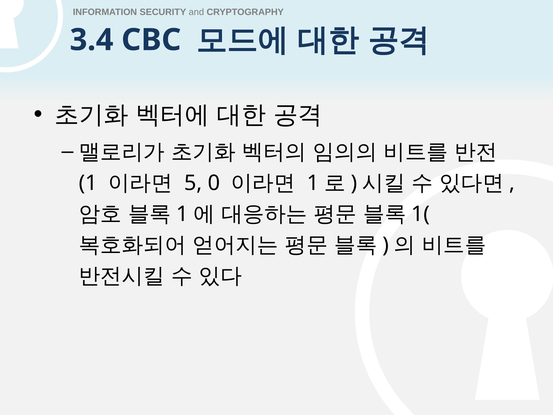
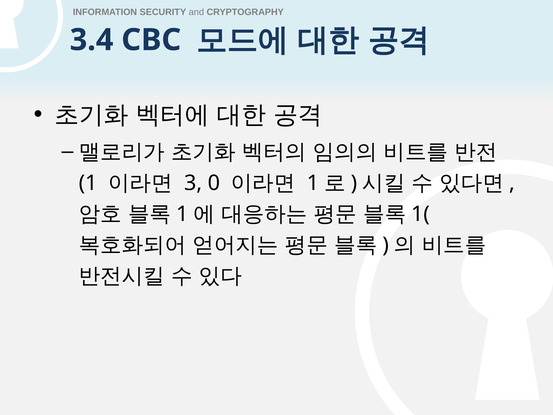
5: 5 -> 3
